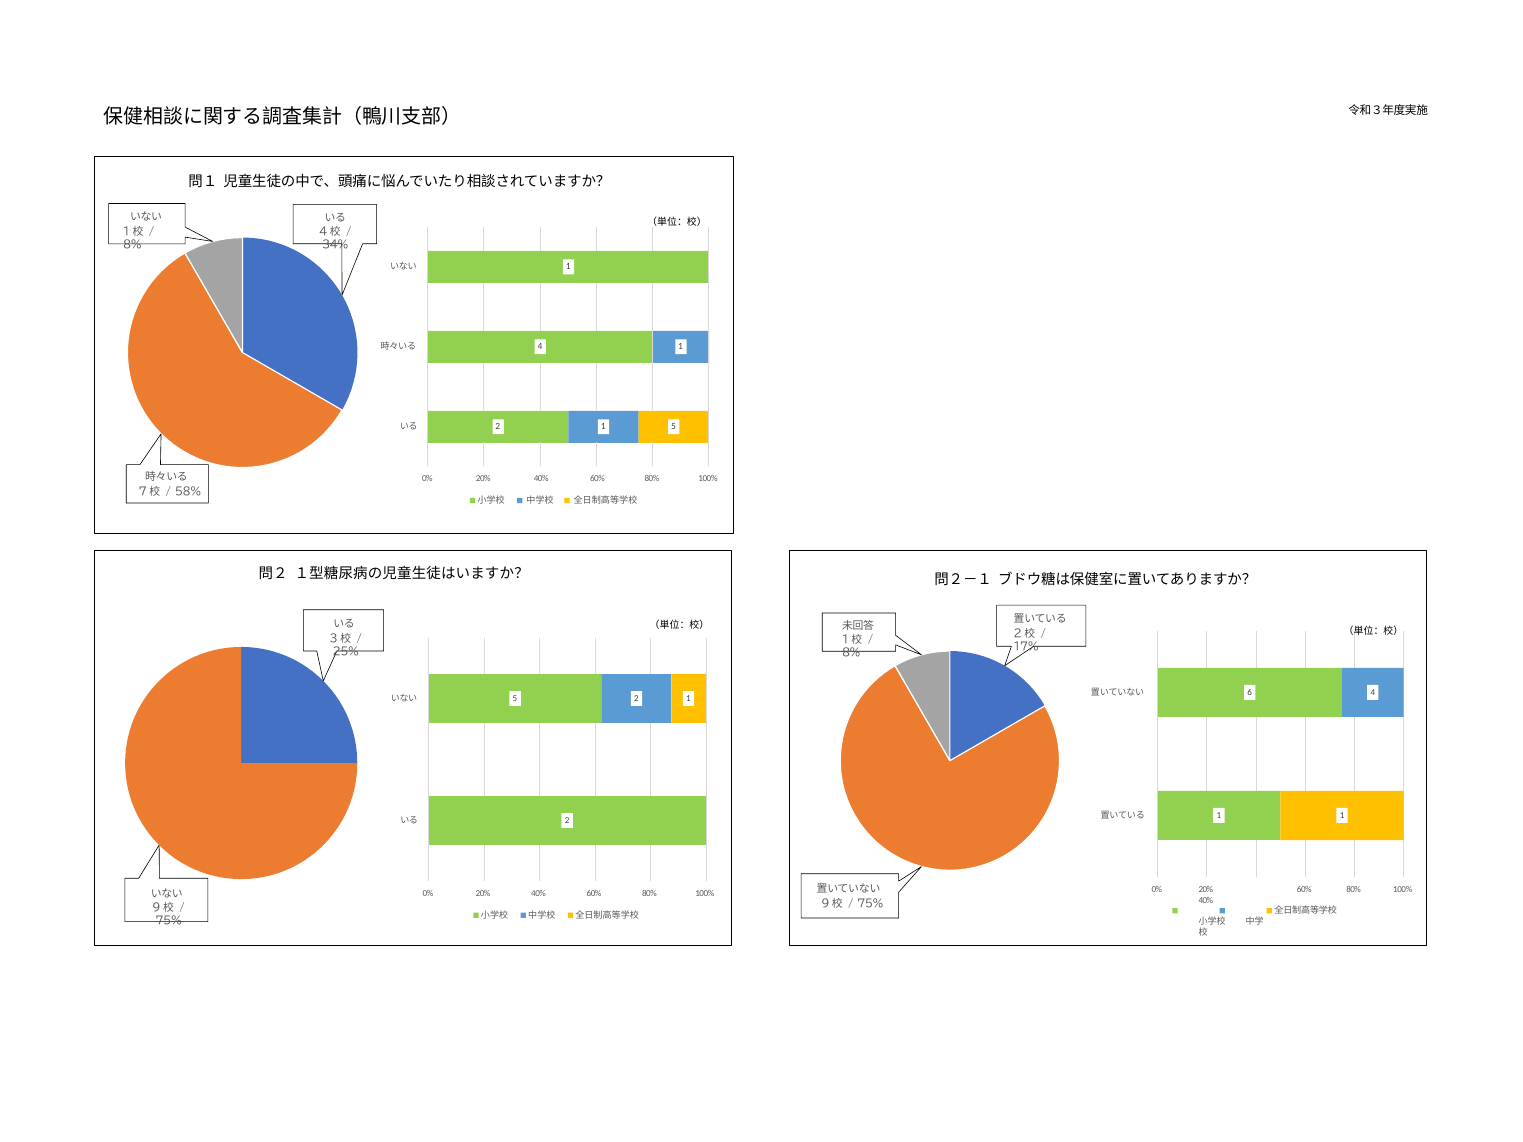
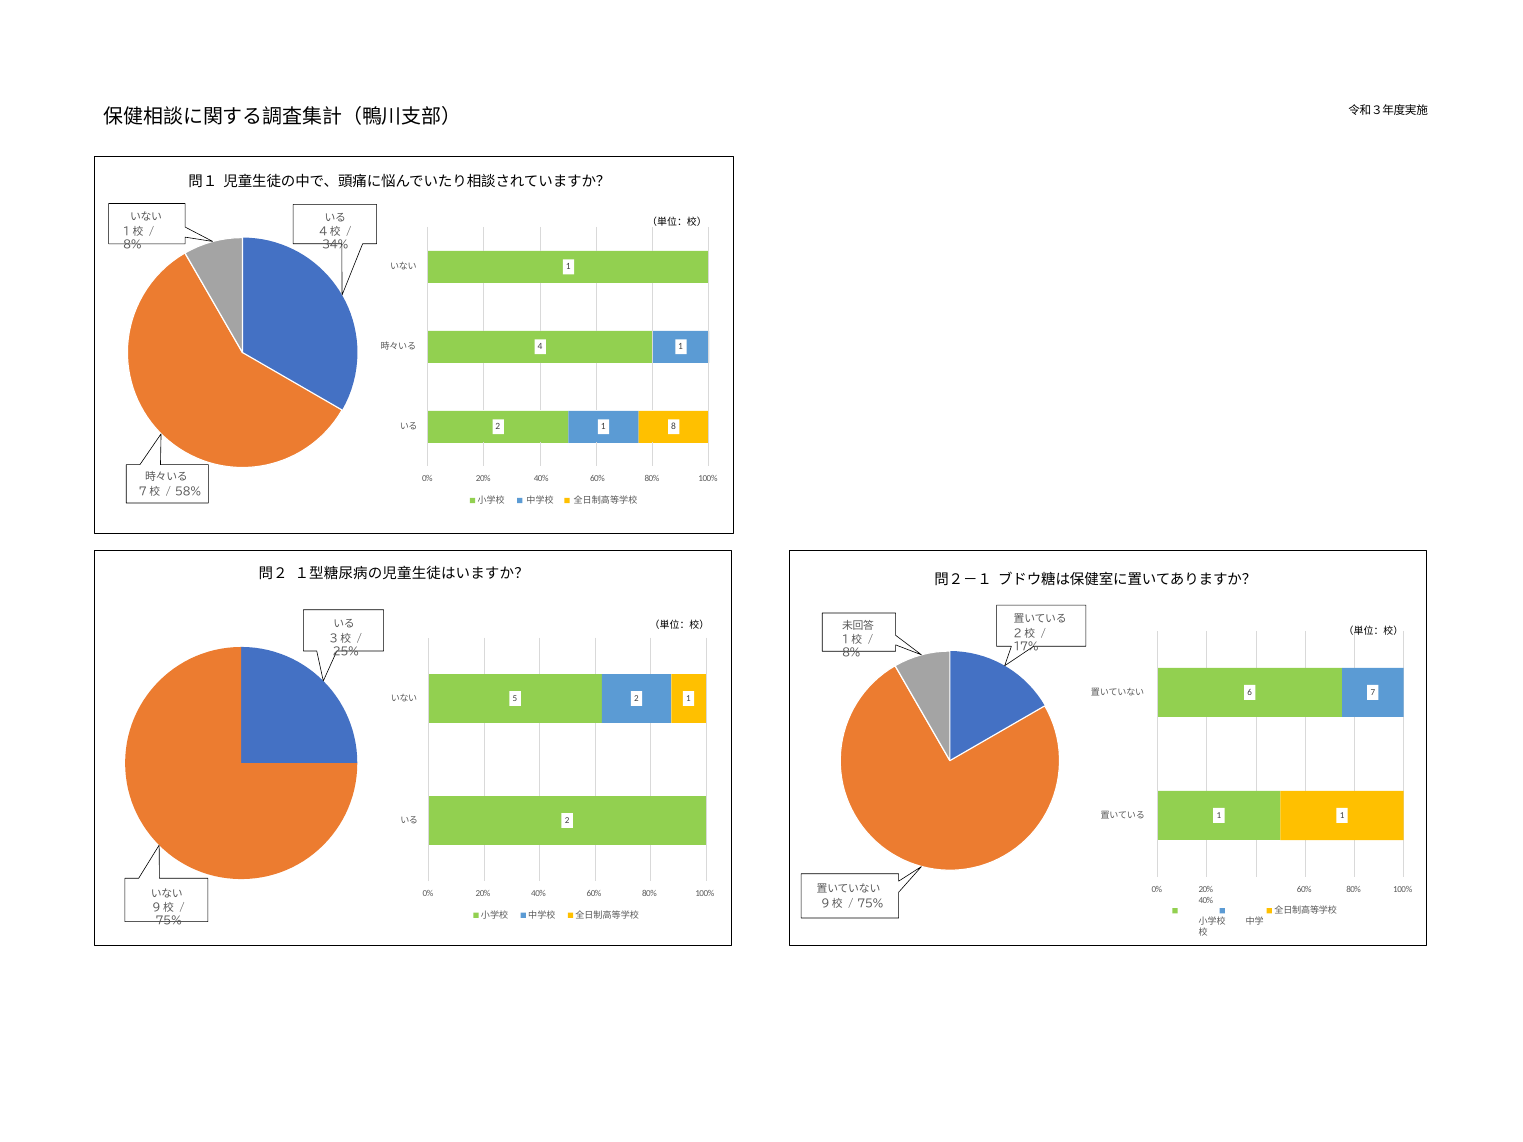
1 5: 5 -> 8
6 4: 4 -> 7
